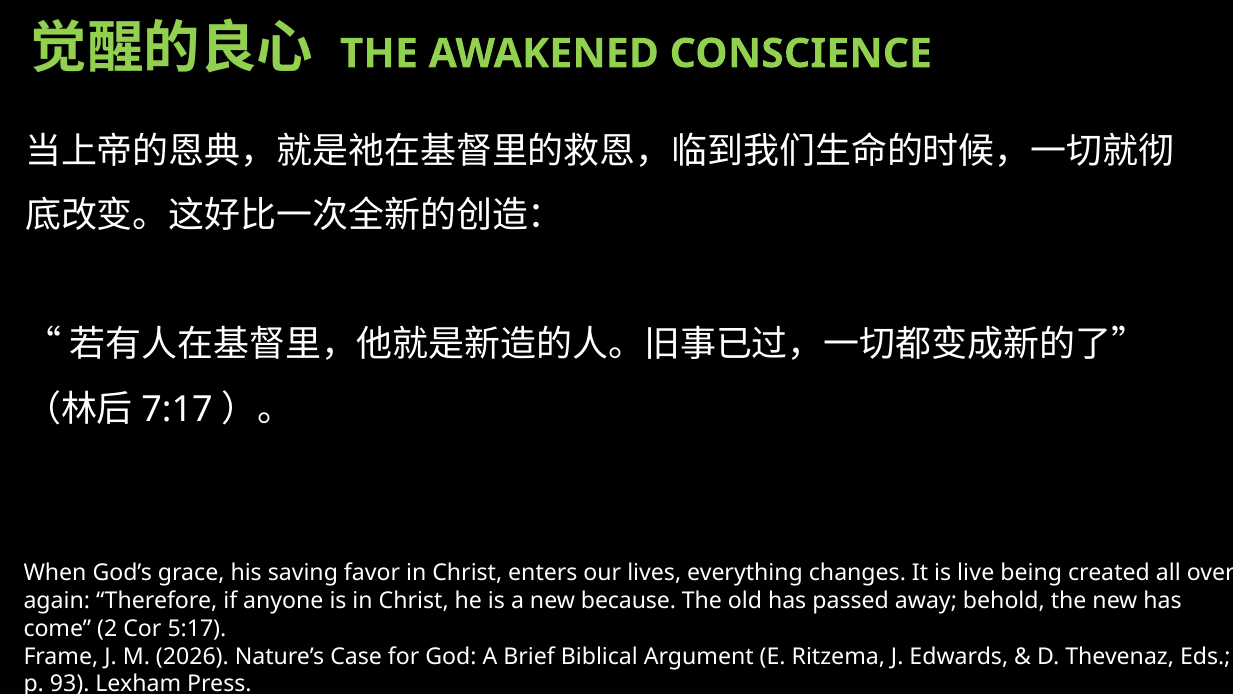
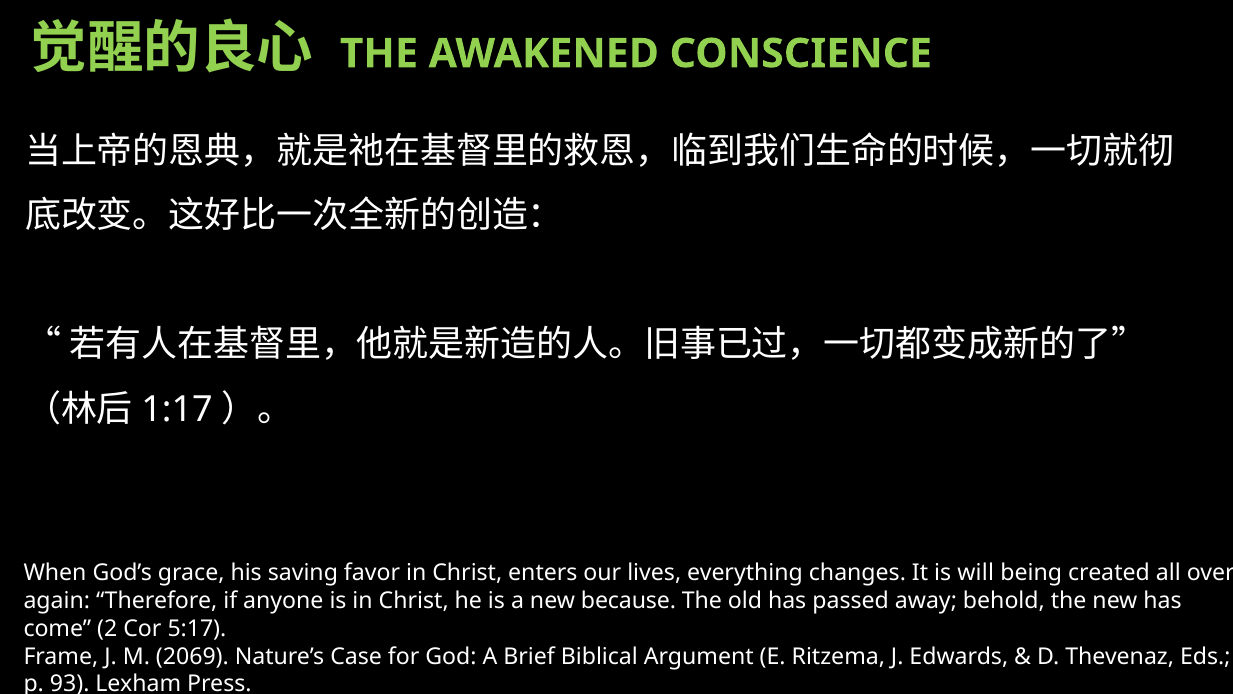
7:17: 7:17 -> 1:17
live: live -> will
2026: 2026 -> 2069
